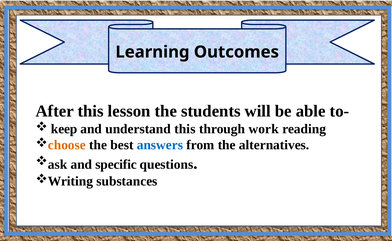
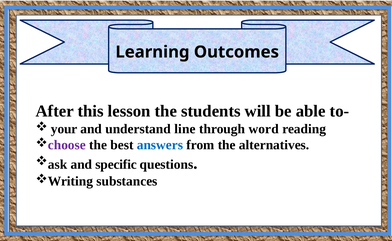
keep: keep -> your
understand this: this -> line
work: work -> word
choose colour: orange -> purple
